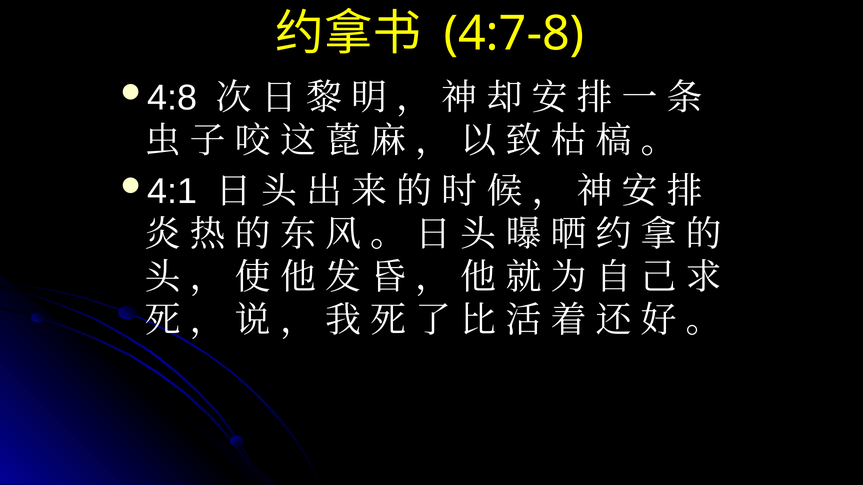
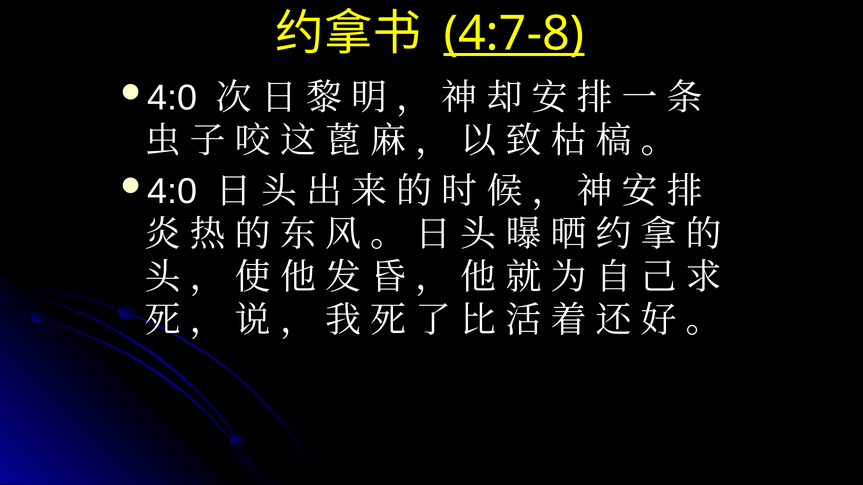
4:7-8 underline: none -> present
4:8 at (172, 98): 4:8 -> 4:0
4:1 at (172, 191): 4:1 -> 4:0
